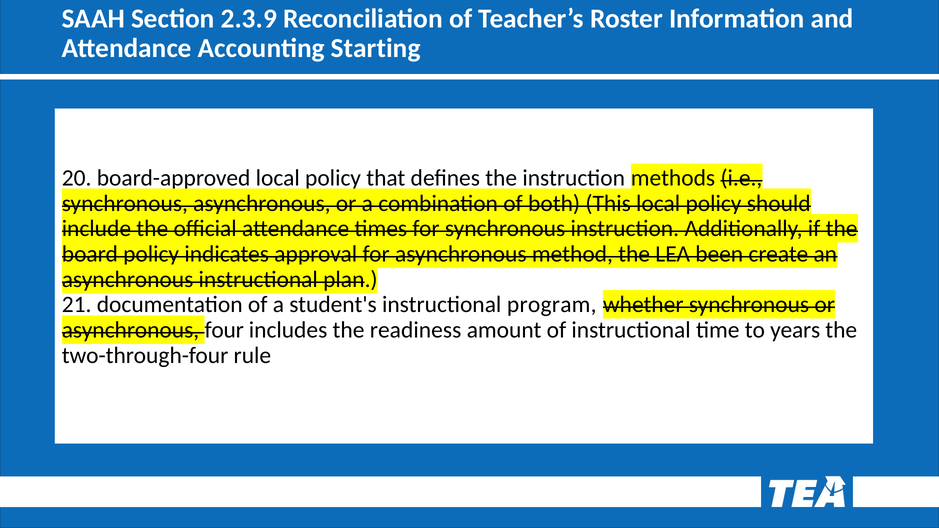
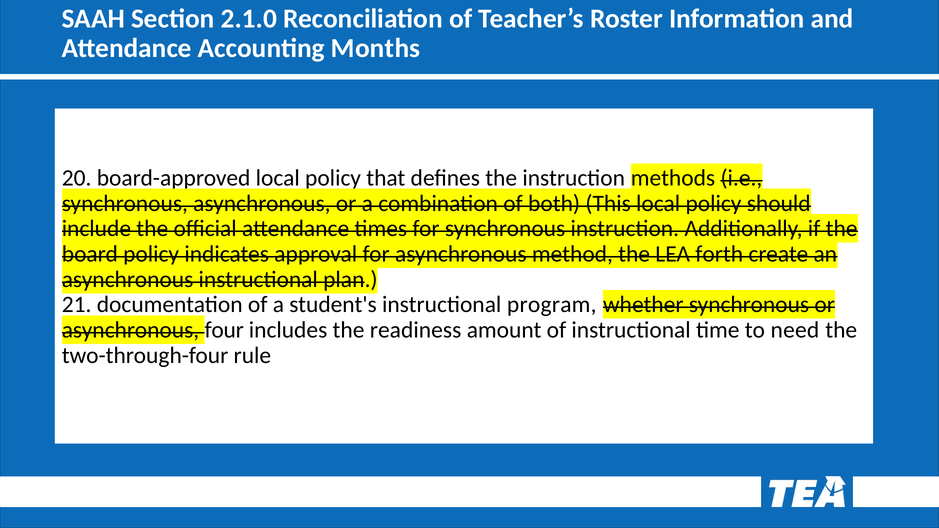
2.3.9: 2.3.9 -> 2.1.0
Starting: Starting -> Months
been: been -> forth
years: years -> need
